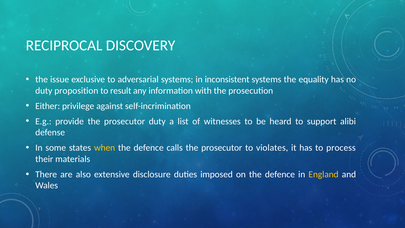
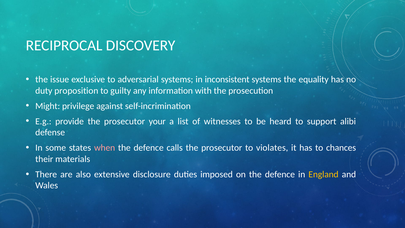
result: result -> guilty
Either: Either -> Might
prosecutor duty: duty -> your
when colour: yellow -> pink
process: process -> chances
